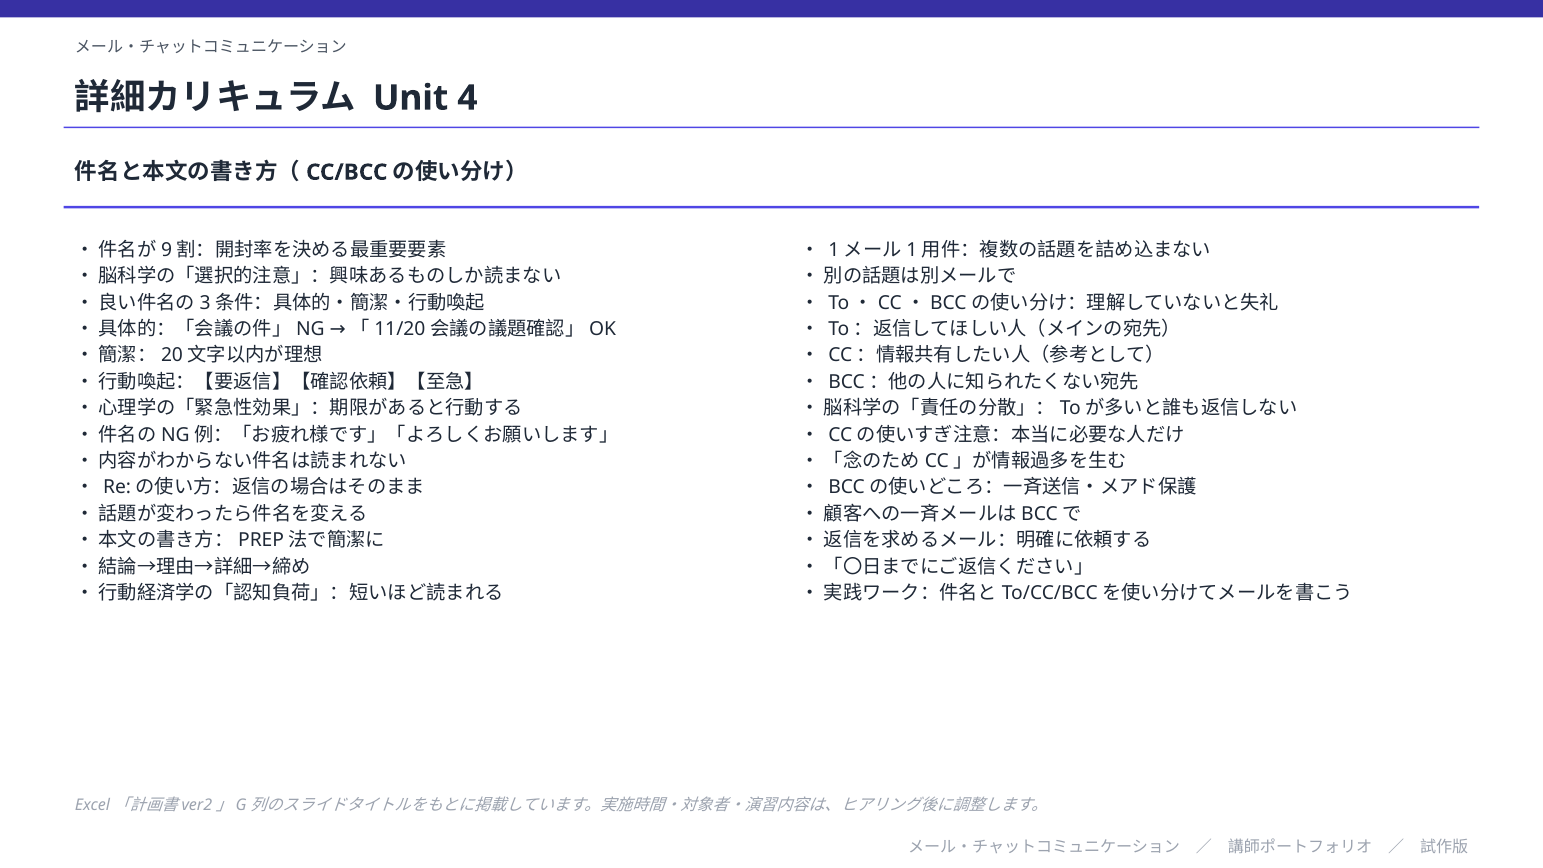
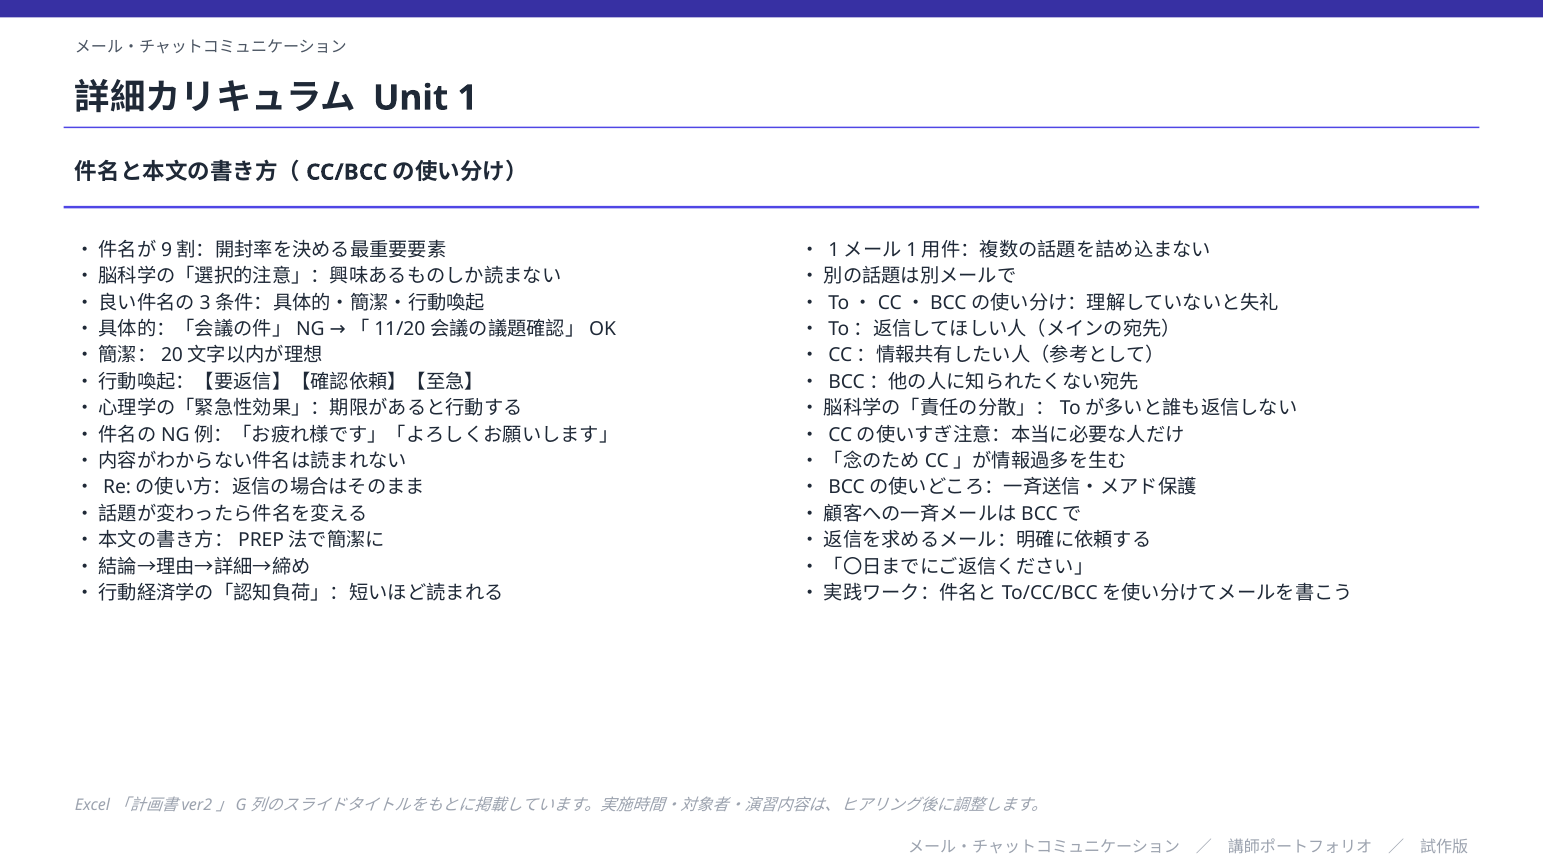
4: 4 -> 1
